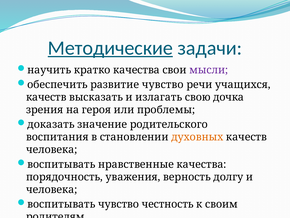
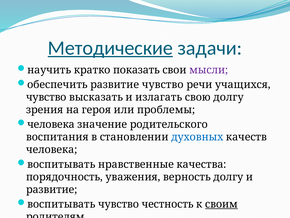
кратко качества: качества -> показать
качеств at (46, 97): качеств -> чувство
свою дочка: дочка -> долгу
доказать at (51, 124): доказать -> человека
духовных colour: orange -> blue
человека at (52, 189): человека -> развитие
своим underline: none -> present
